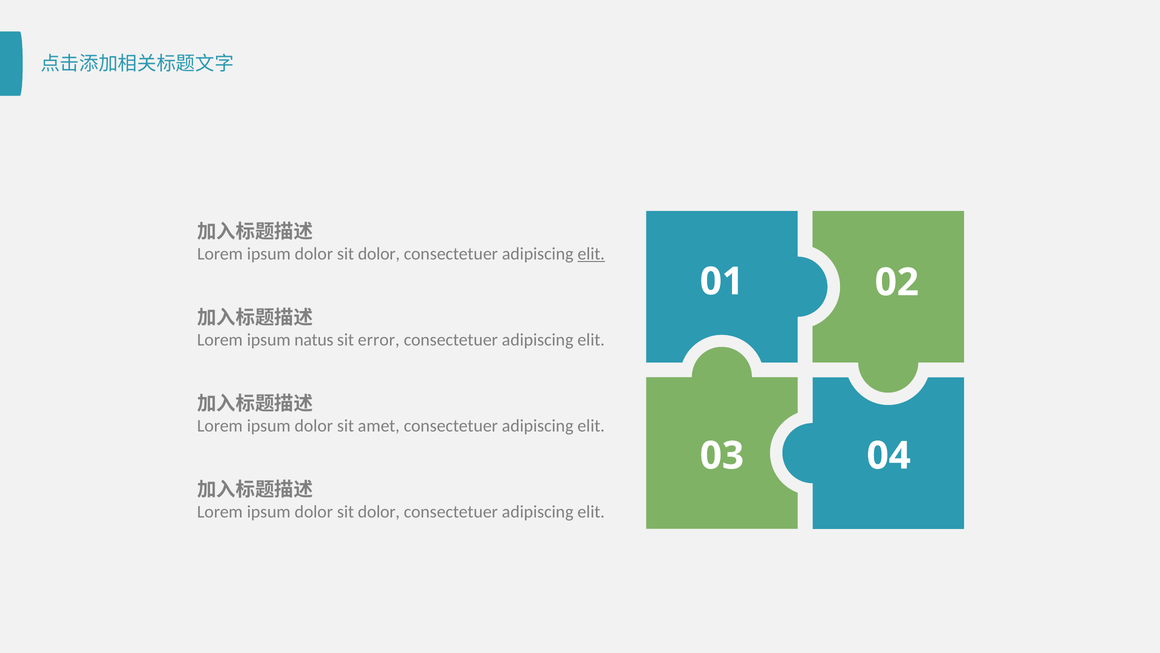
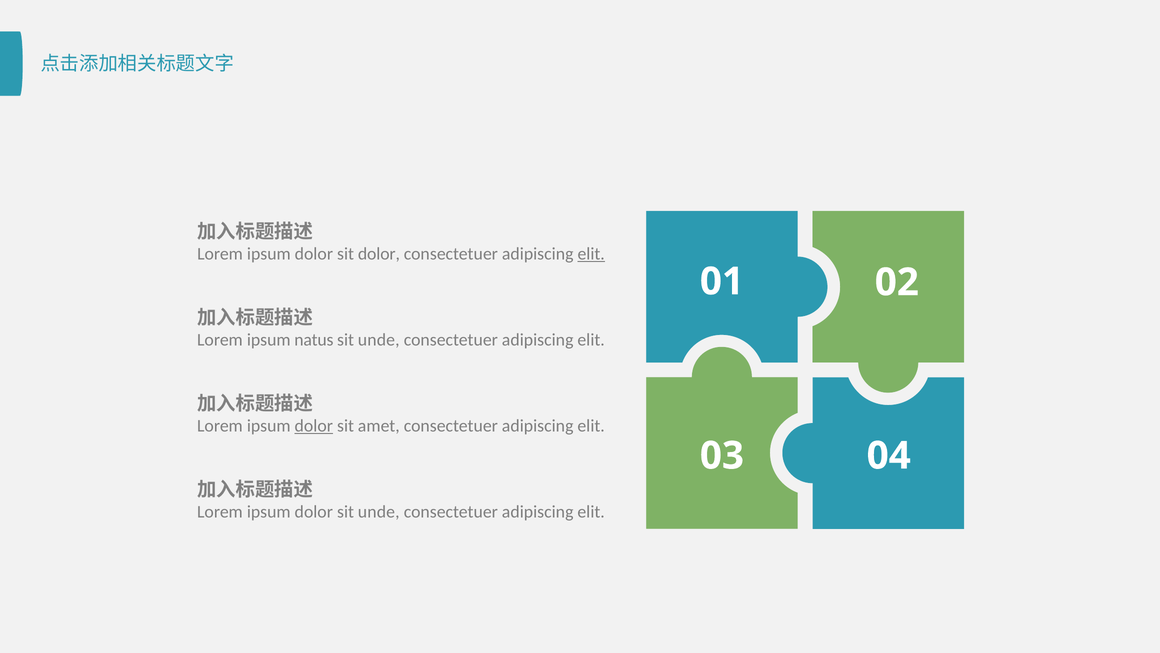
error at (379, 340): error -> unde
dolor at (314, 426) underline: none -> present
dolor at (379, 511): dolor -> unde
